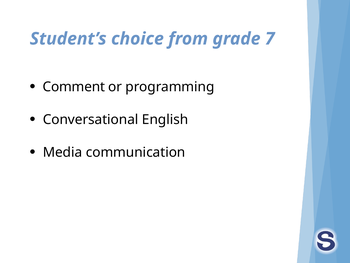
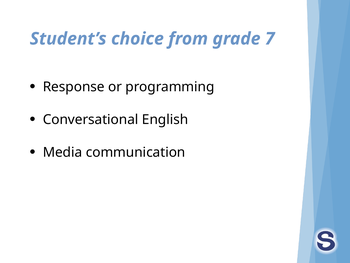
Comment: Comment -> Response
